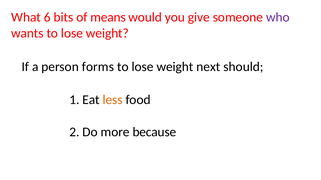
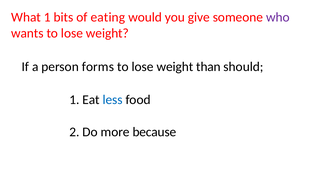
What 6: 6 -> 1
means: means -> eating
next: next -> than
less colour: orange -> blue
